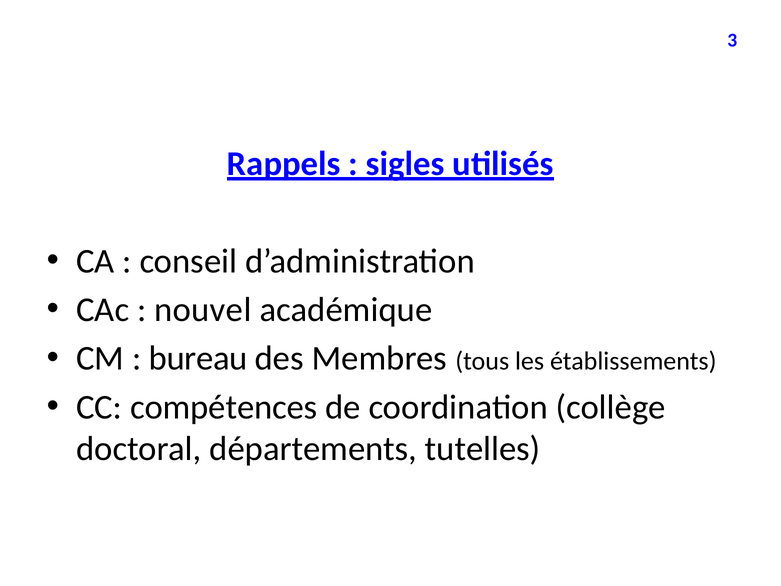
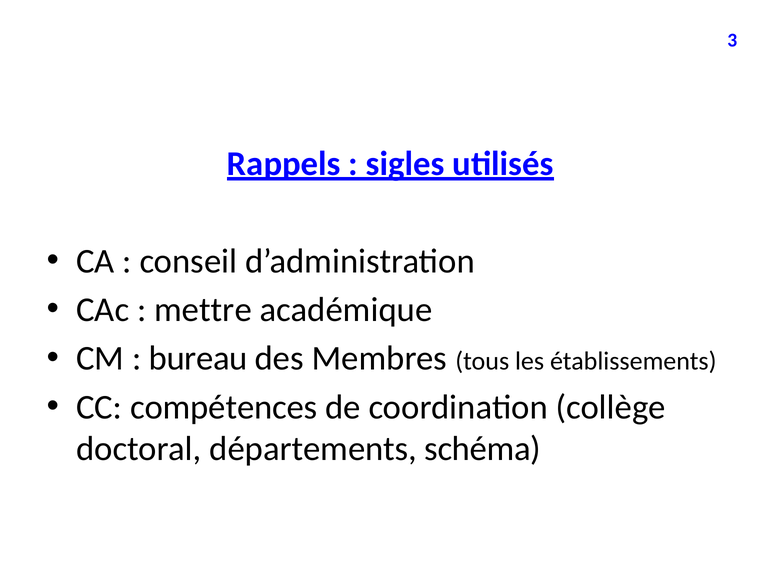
nouvel: nouvel -> mettre
tutelles: tutelles -> schéma
